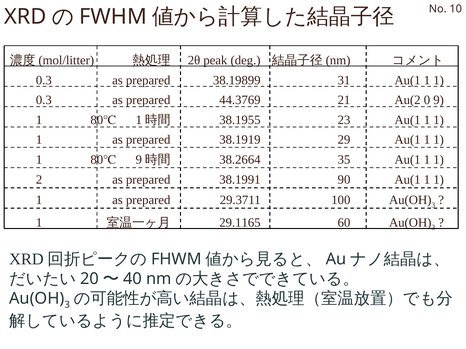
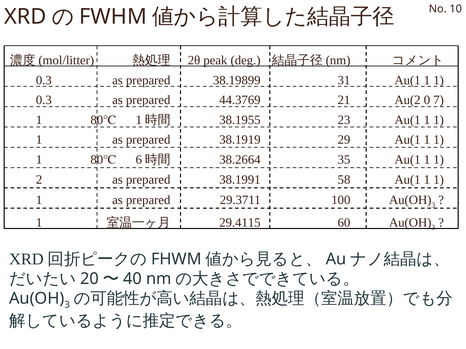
0 9: 9 -> 7
80℃ 9: 9 -> 6
90: 90 -> 58
29.1165: 29.1165 -> 29.4115
